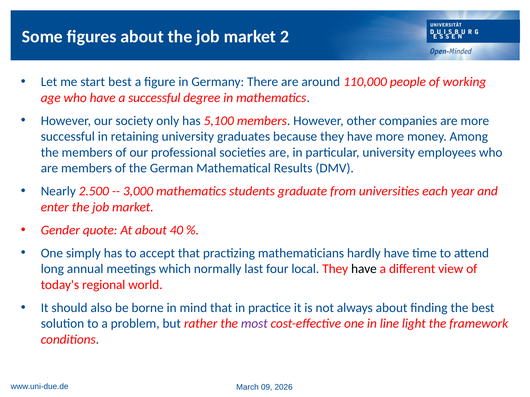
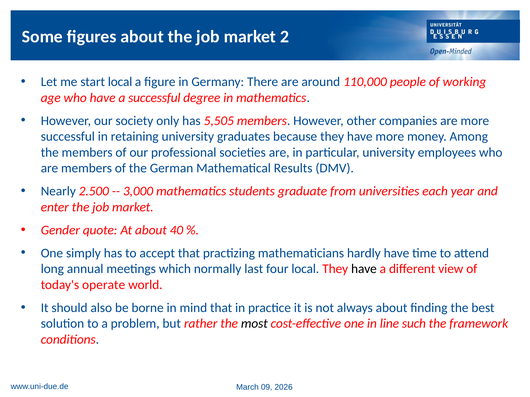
start best: best -> local
5,100: 5,100 -> 5,505
regional: regional -> operate
most colour: purple -> black
light: light -> such
